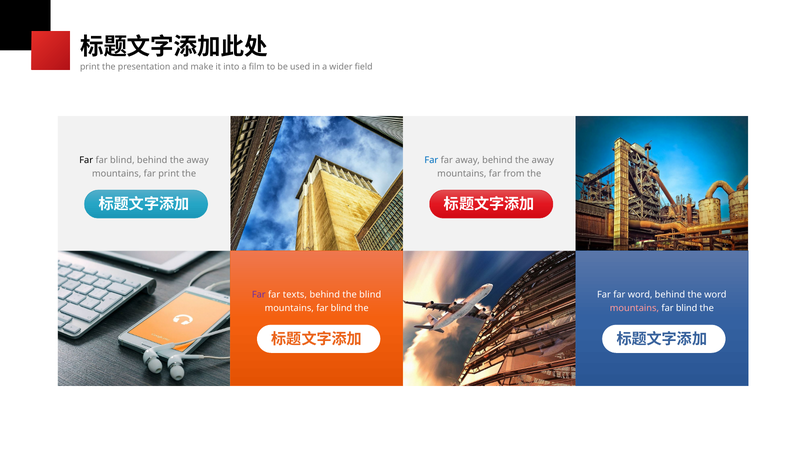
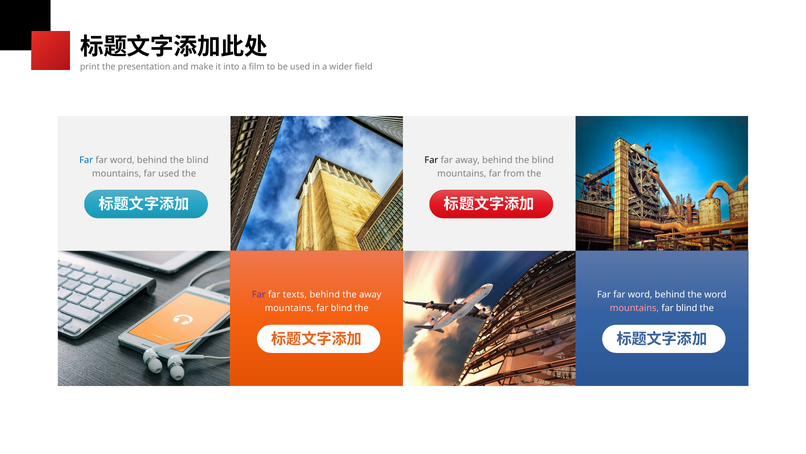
Far at (86, 160) colour: black -> blue
blind at (122, 160): blind -> word
away at (198, 160): away -> blind
Far at (431, 160) colour: blue -> black
away behind the away: away -> blind
far print: print -> used
the blind: blind -> away
